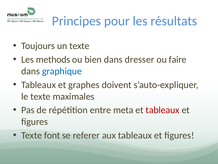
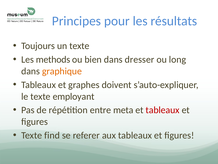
faire: faire -> long
graphique colour: blue -> orange
maximales: maximales -> employant
font: font -> find
